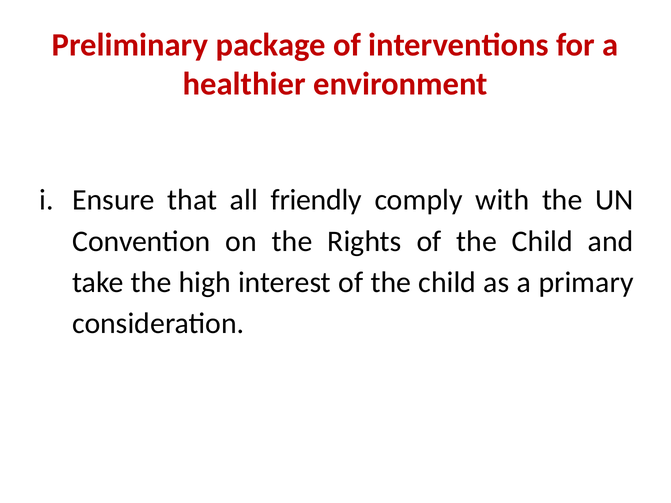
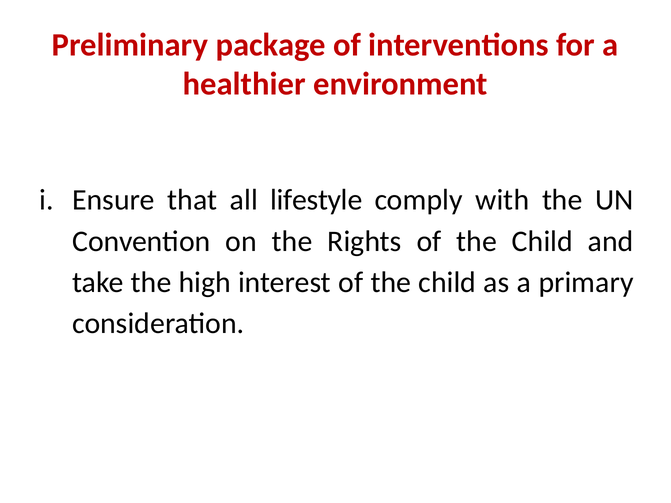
friendly: friendly -> lifestyle
